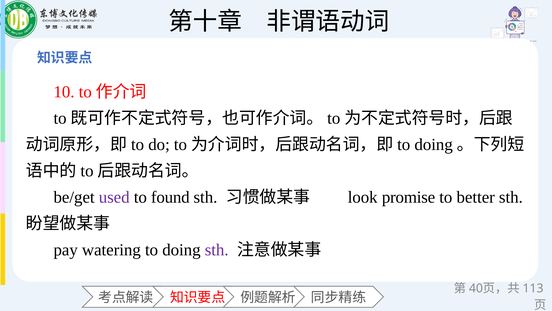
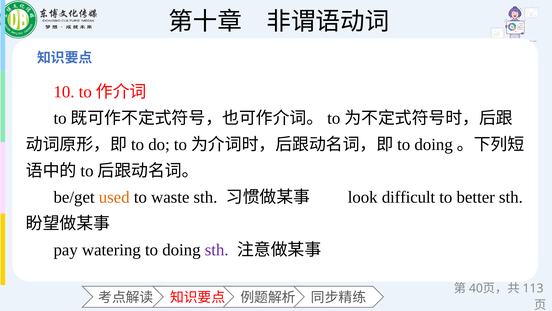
used colour: purple -> orange
found: found -> waste
promise: promise -> difficult
